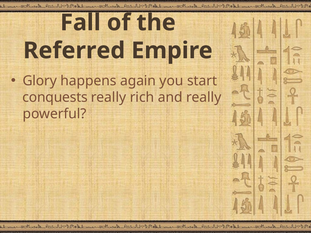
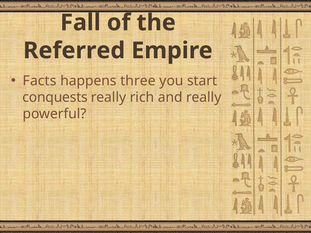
Glory: Glory -> Facts
again: again -> three
